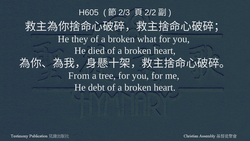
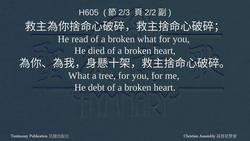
they: they -> read
From at (79, 76): From -> What
